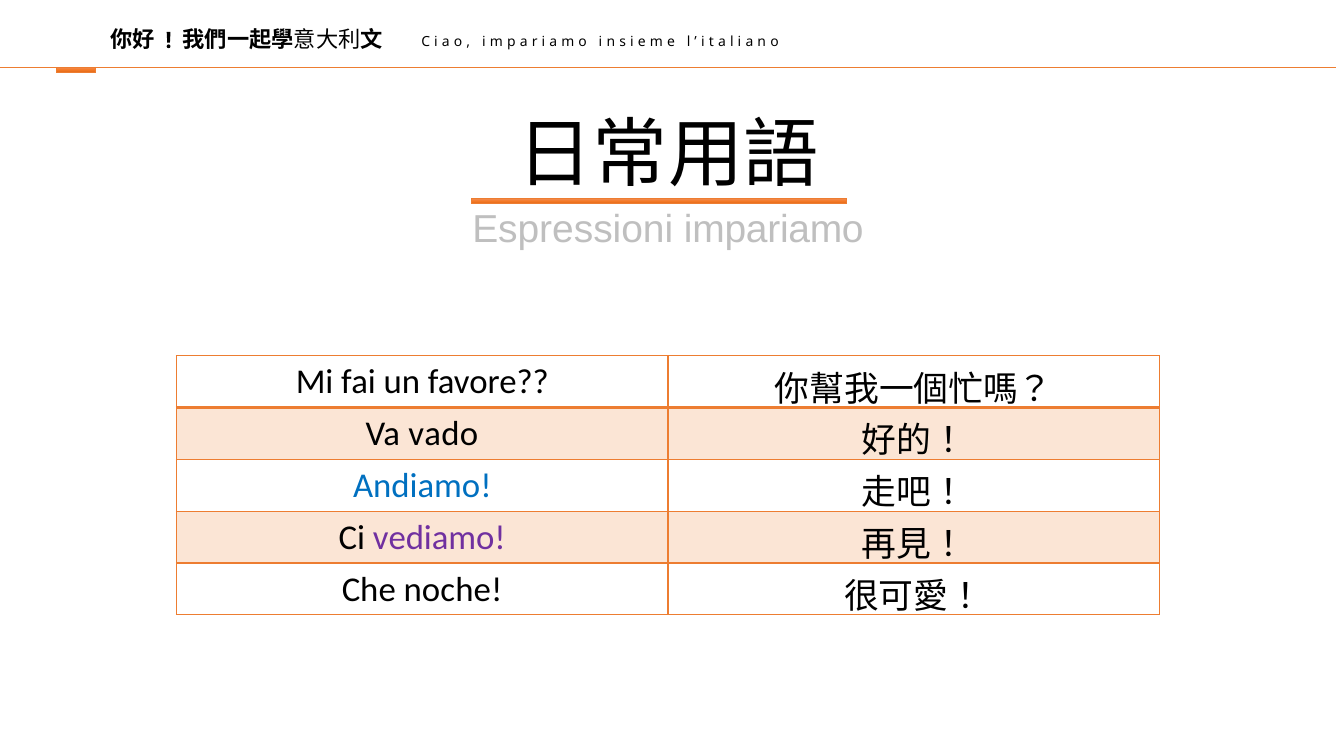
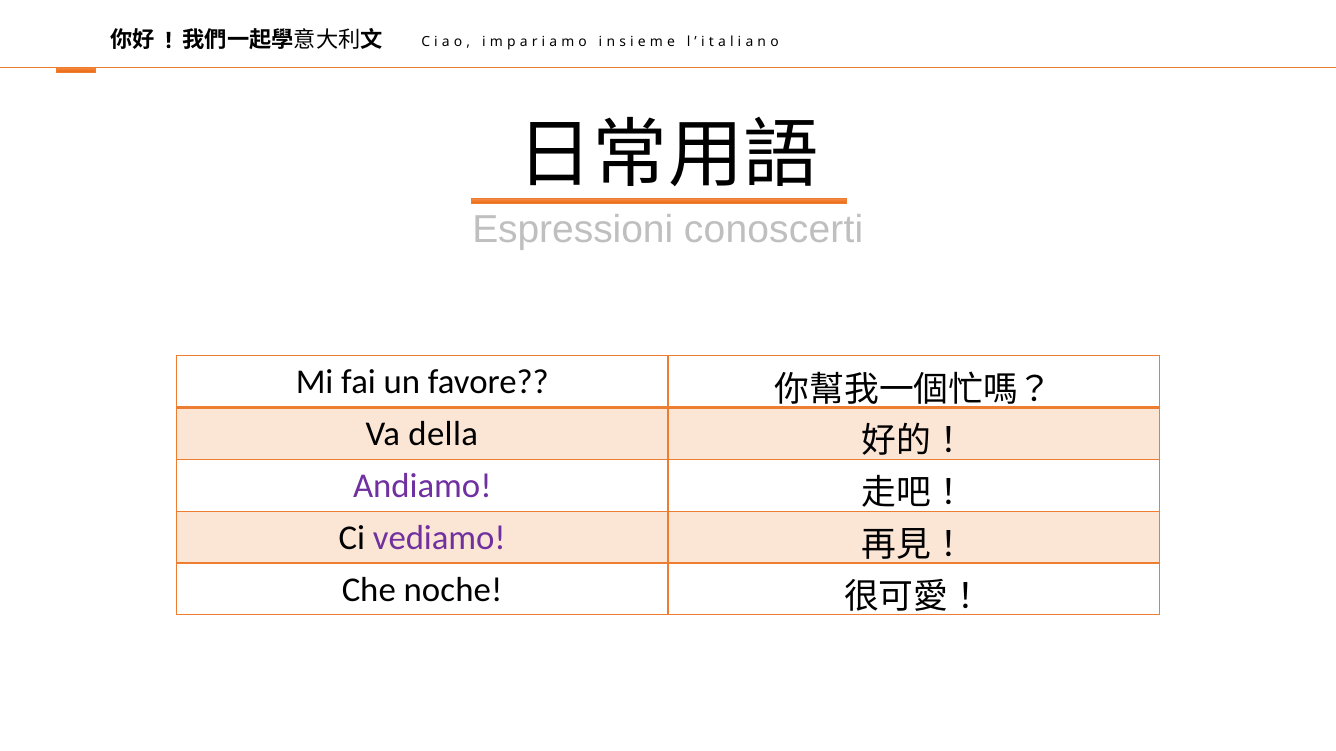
impariamo: impariamo -> conoscerti
vado: vado -> della
Andiamo colour: blue -> purple
